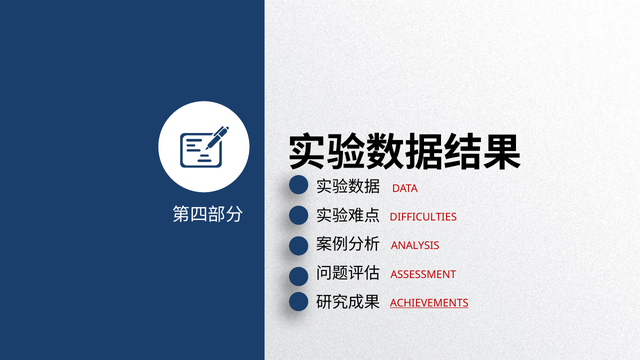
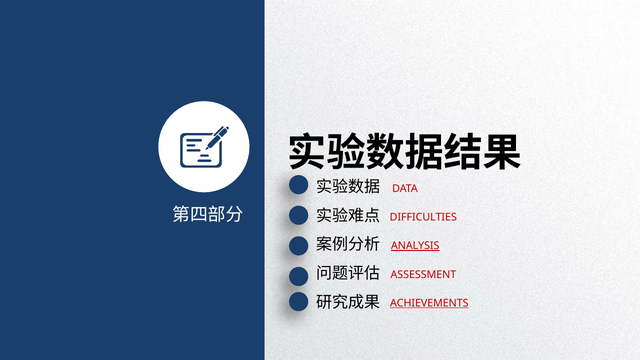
ANALYSIS underline: none -> present
